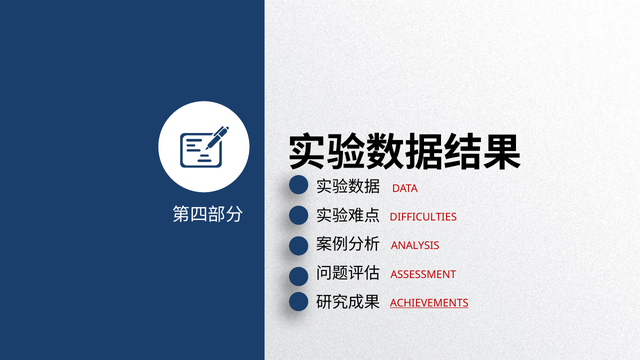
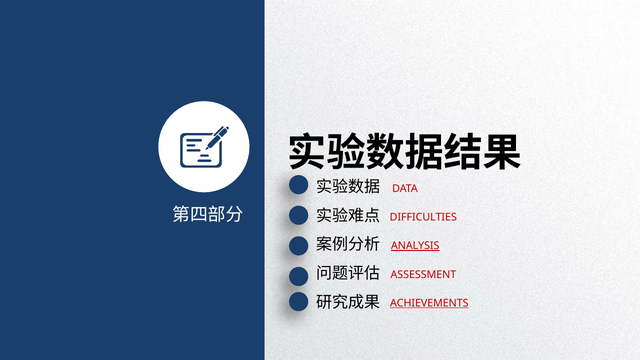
ANALYSIS underline: none -> present
